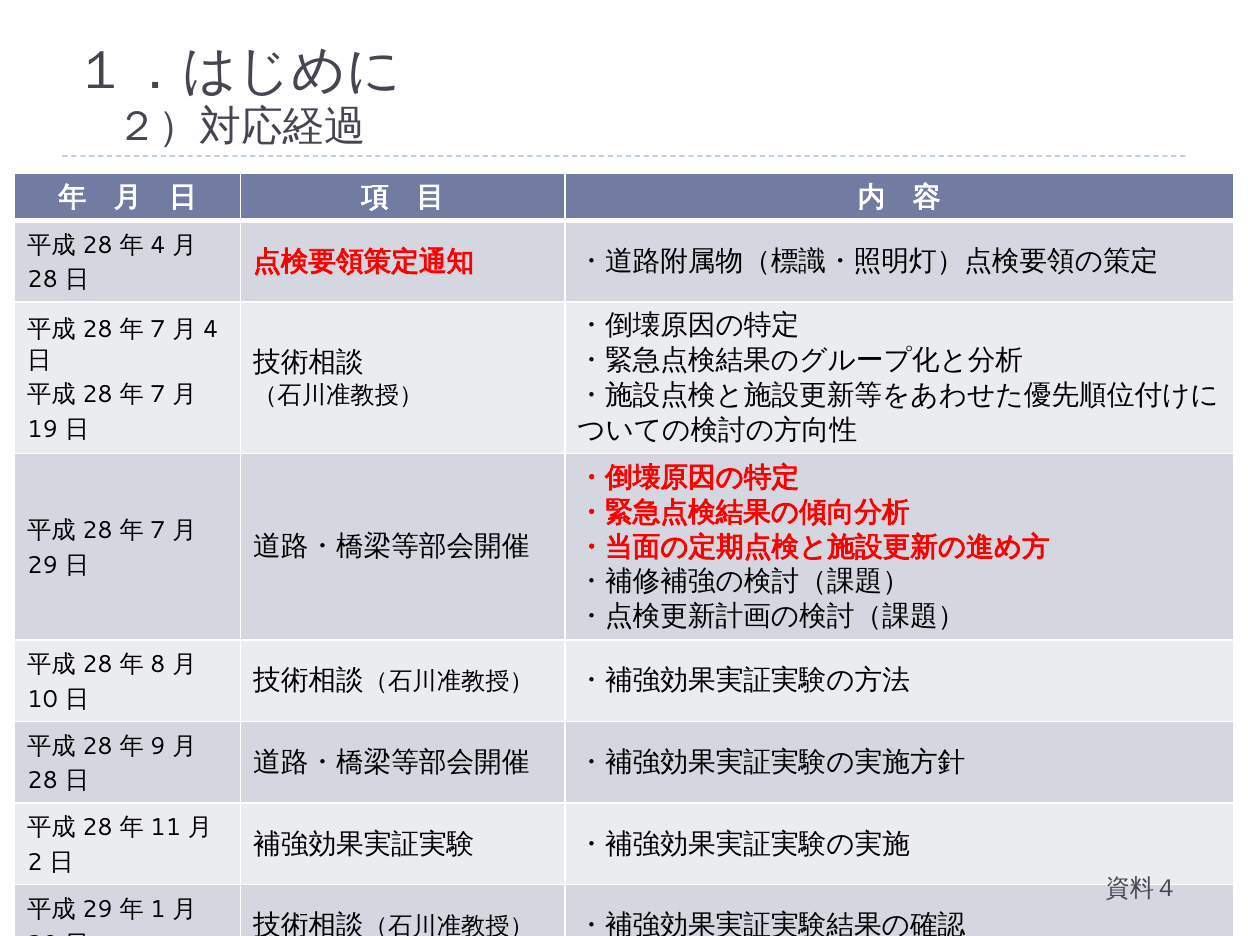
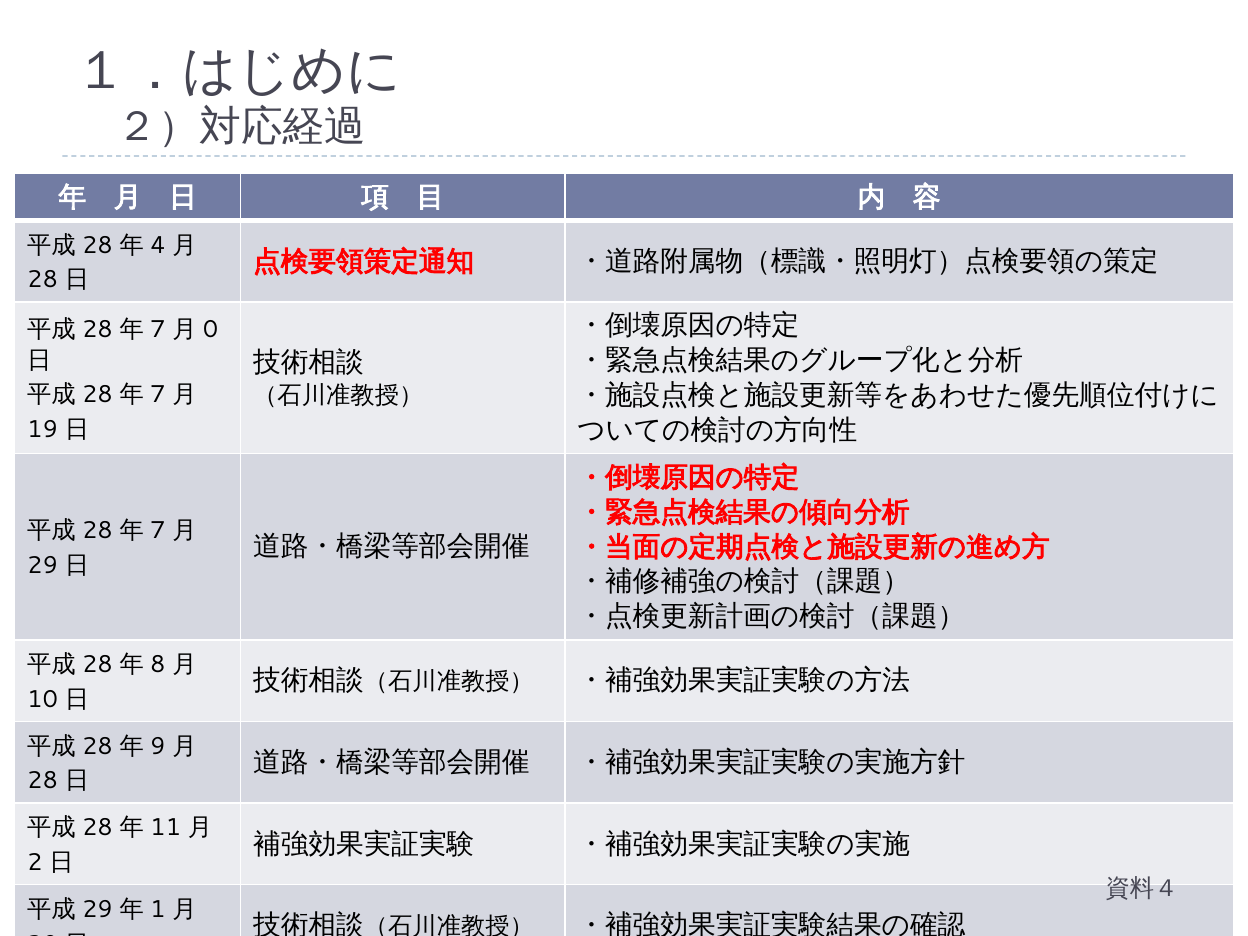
4 at (211, 329): 4 -> 0
